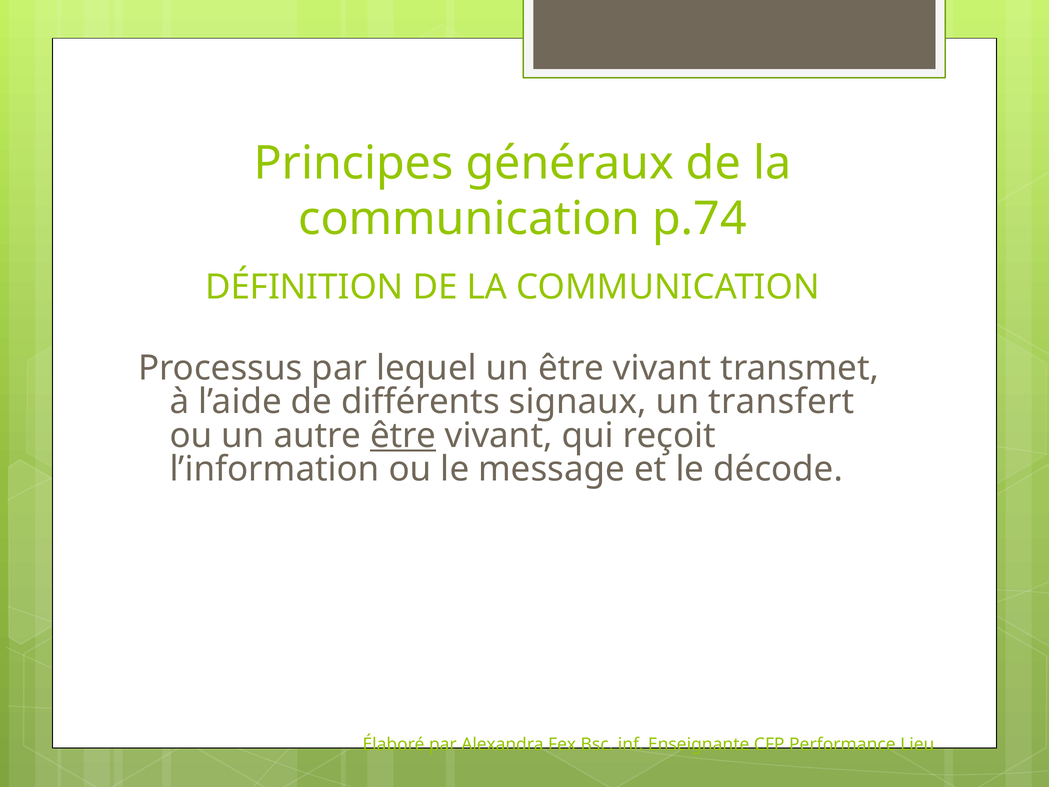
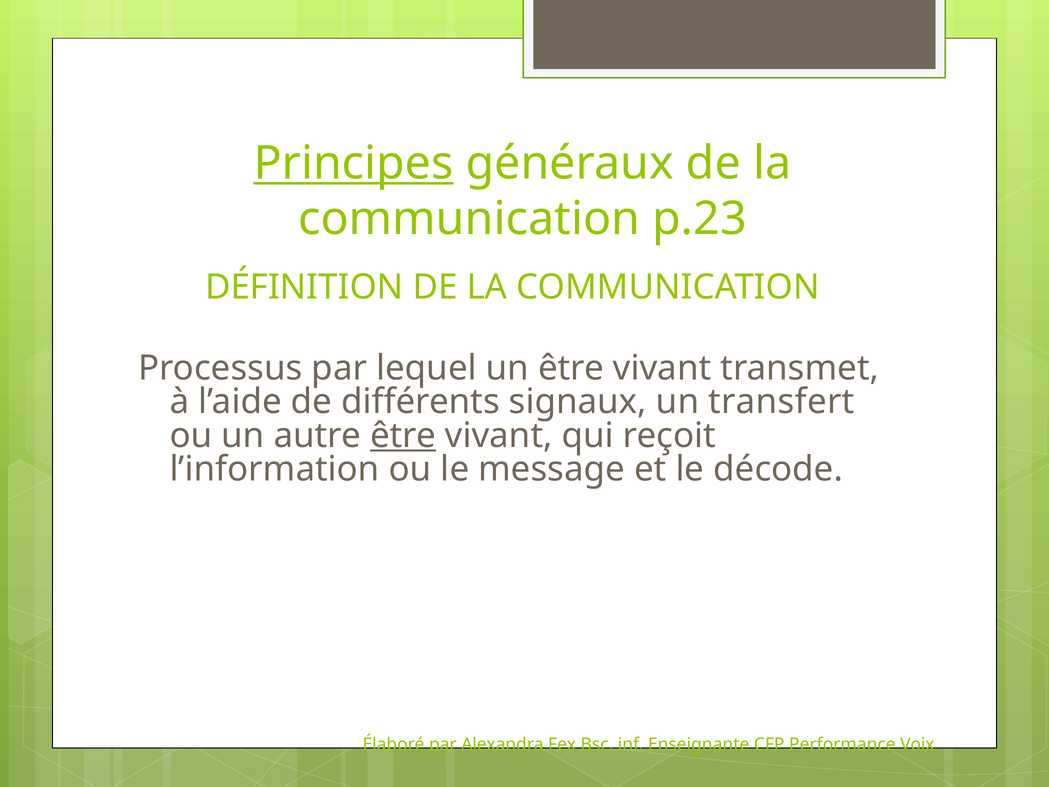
Principes underline: none -> present
p.74: p.74 -> p.23
Lieu: Lieu -> Voix
